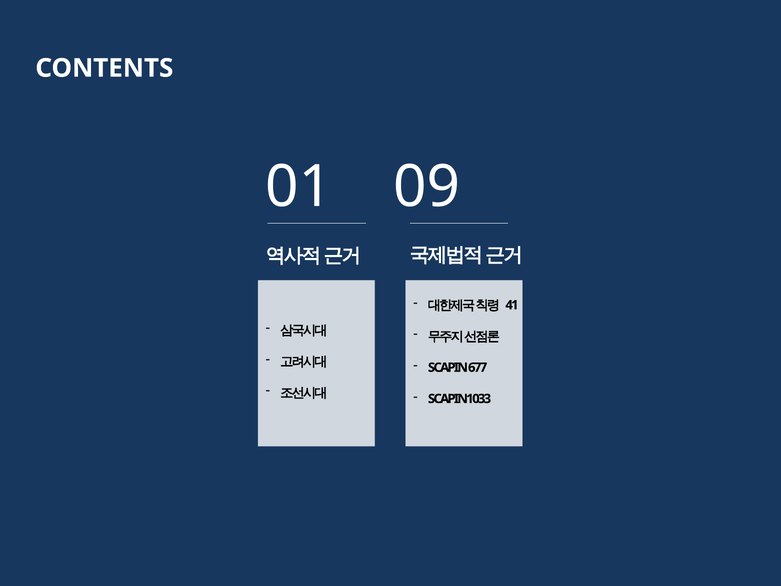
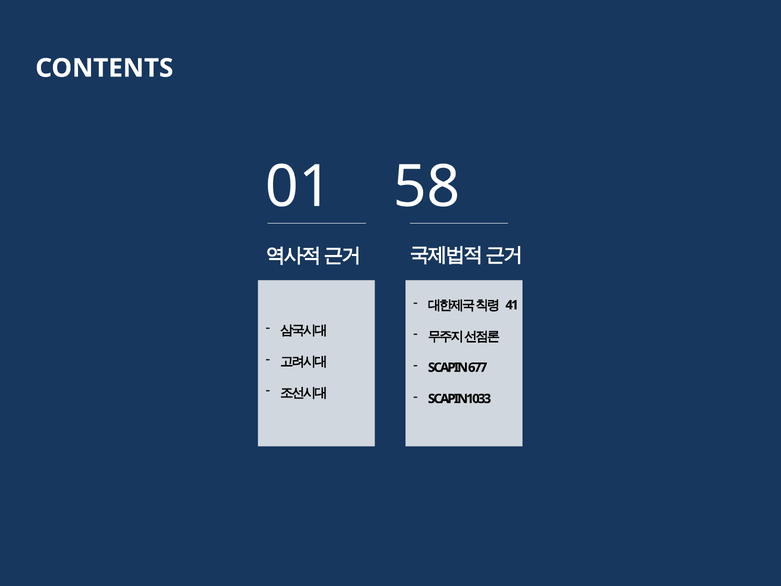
09: 09 -> 58
